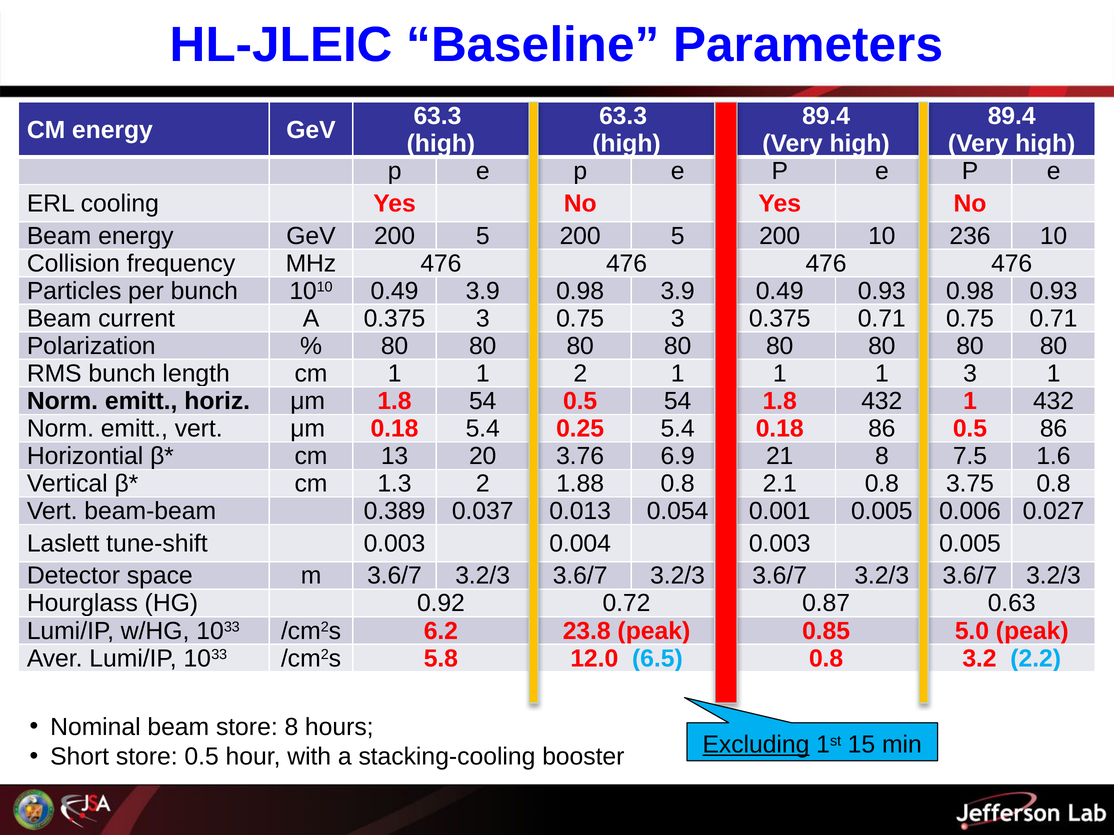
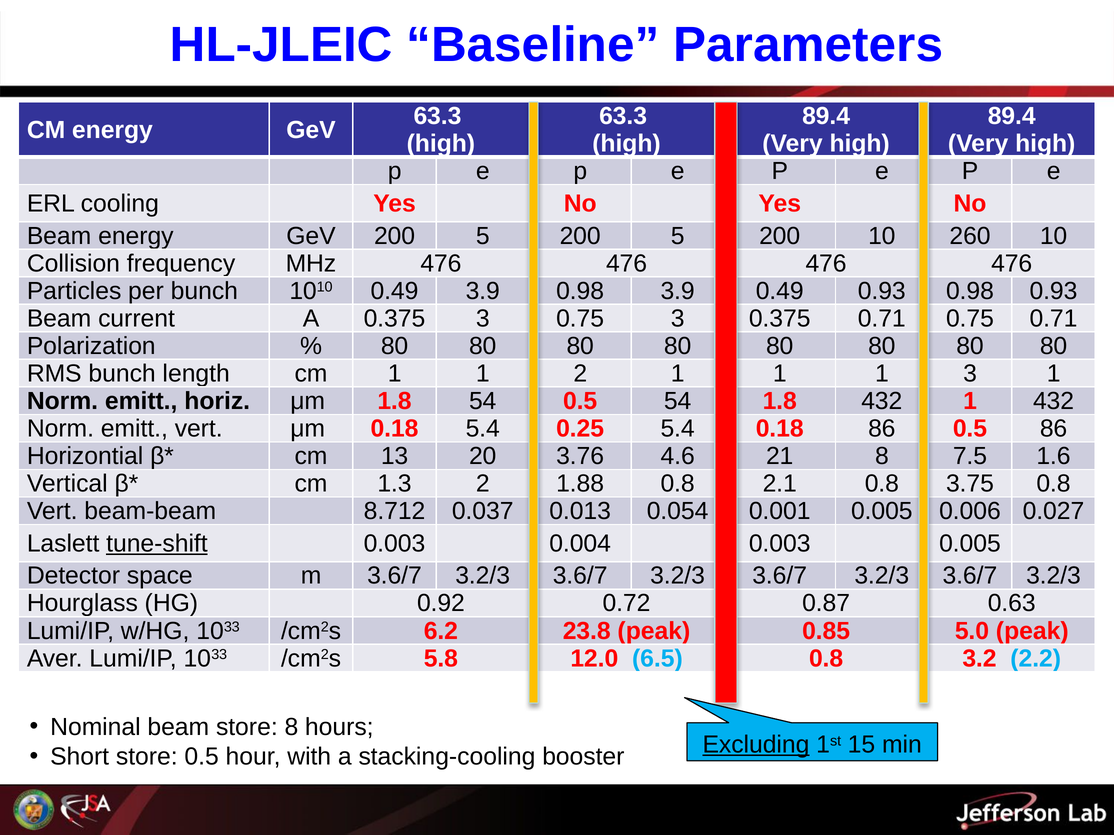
236: 236 -> 260
6.9: 6.9 -> 4.6
0.389: 0.389 -> 8.712
tune-shift underline: none -> present
